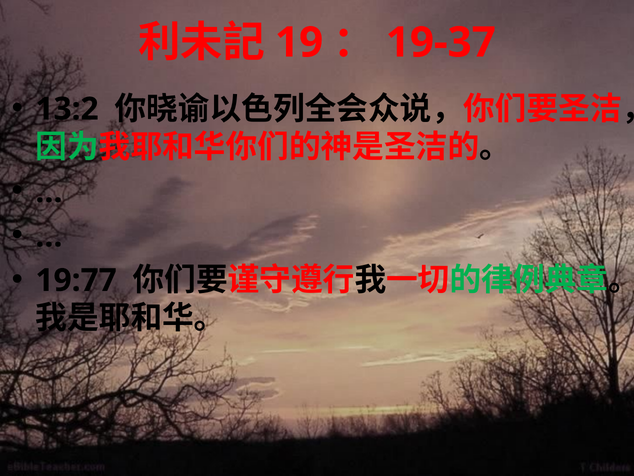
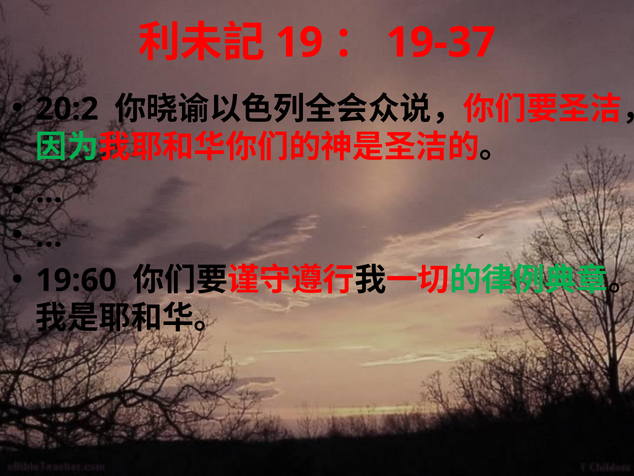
13:2: 13:2 -> 20:2
19:77: 19:77 -> 19:60
